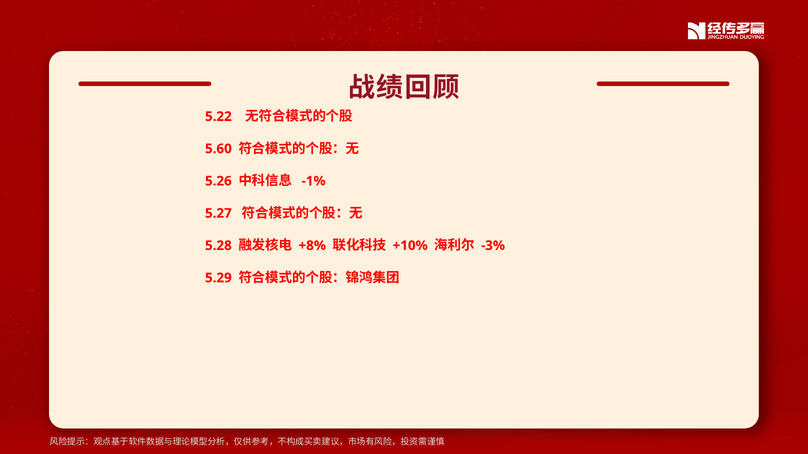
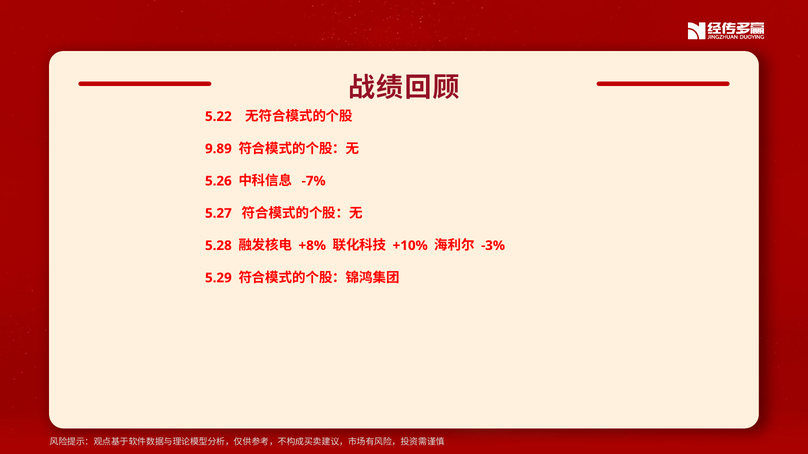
5.60: 5.60 -> 9.89
-1%: -1% -> -7%
